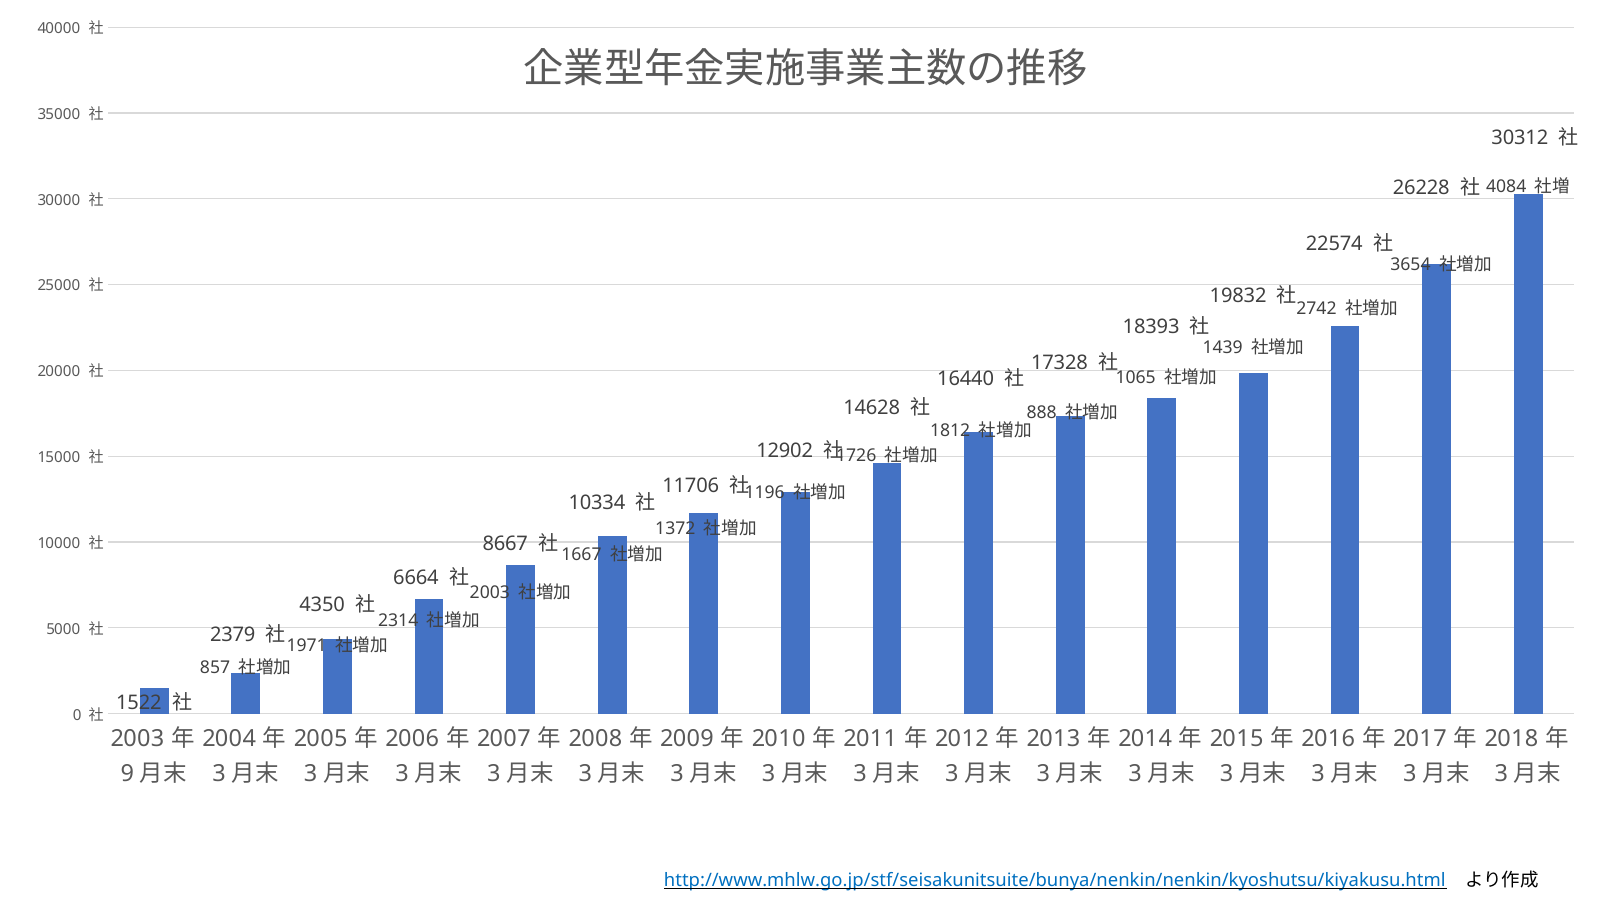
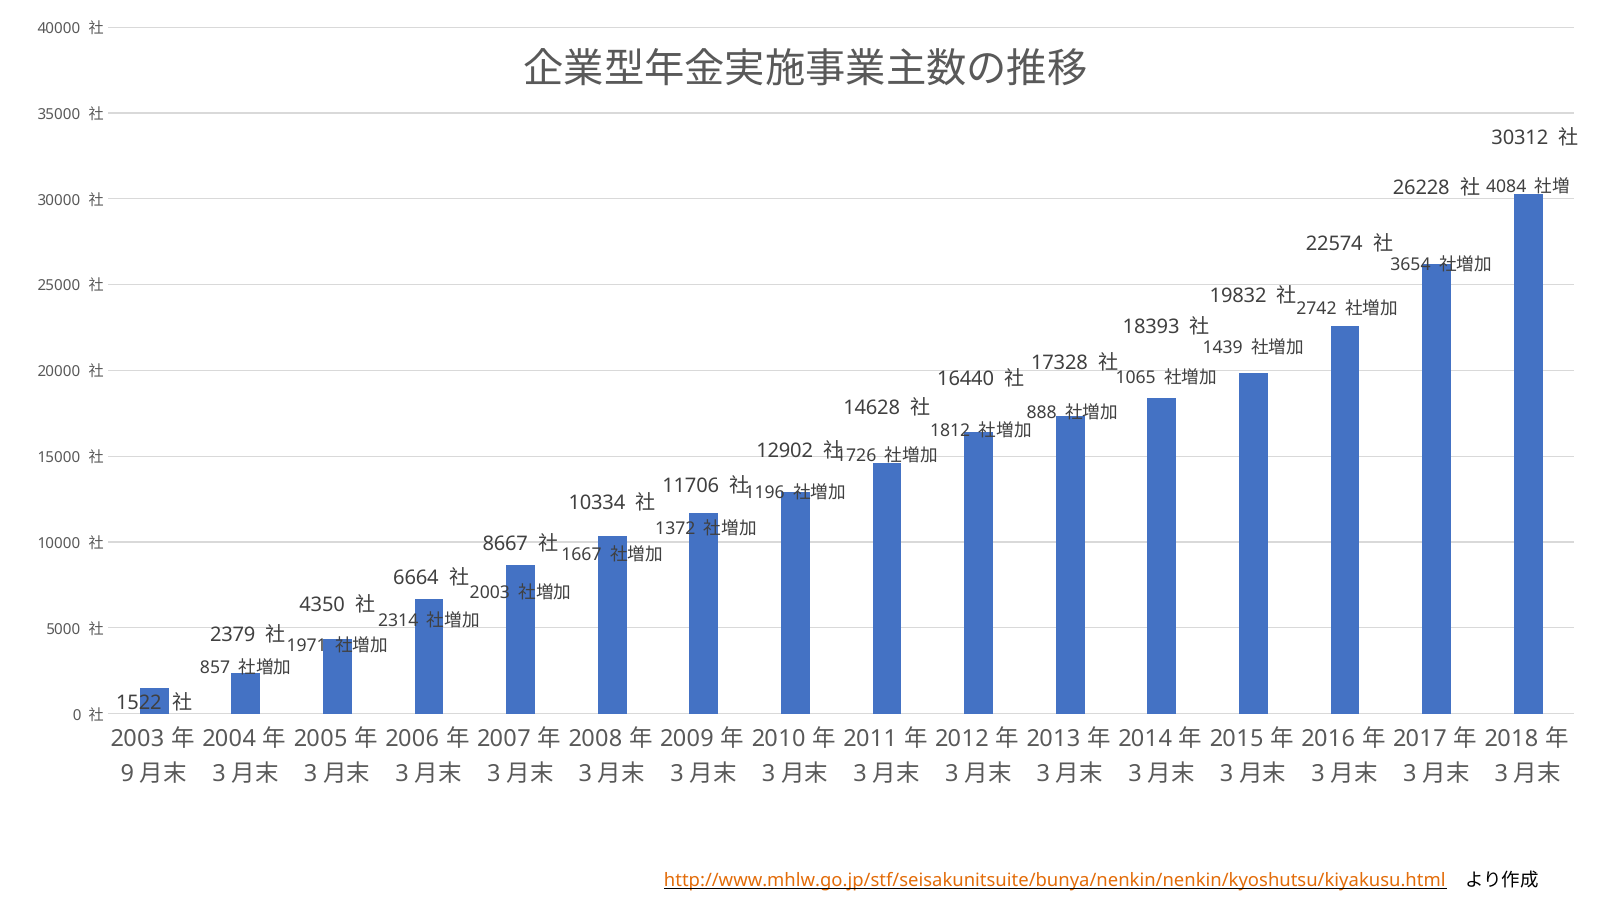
http://www.mhlw.go.jp/stf/seisakunitsuite/bunya/nenkin/nenkin/kyoshutsu/kiyakusu.html colour: blue -> orange
